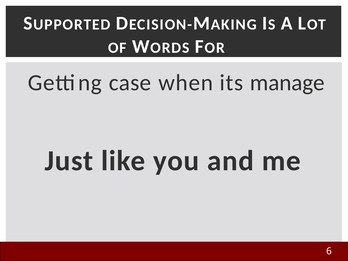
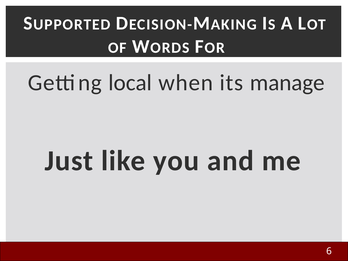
case: case -> local
